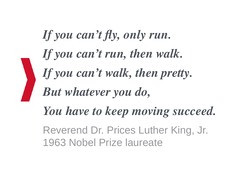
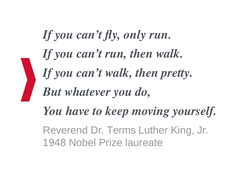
succeed: succeed -> yourself
Prices: Prices -> Terms
1963: 1963 -> 1948
